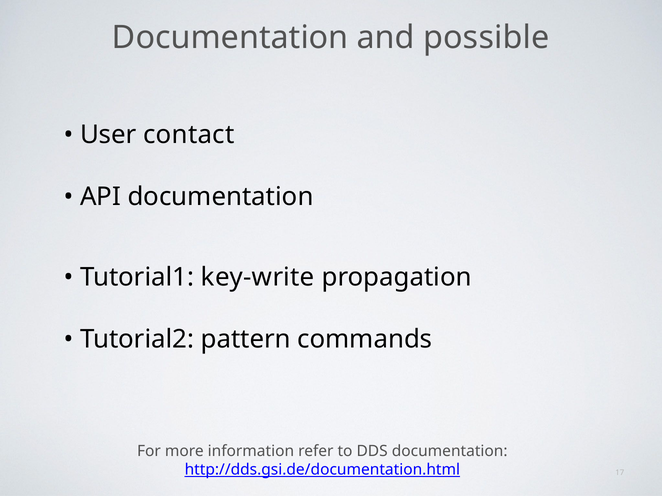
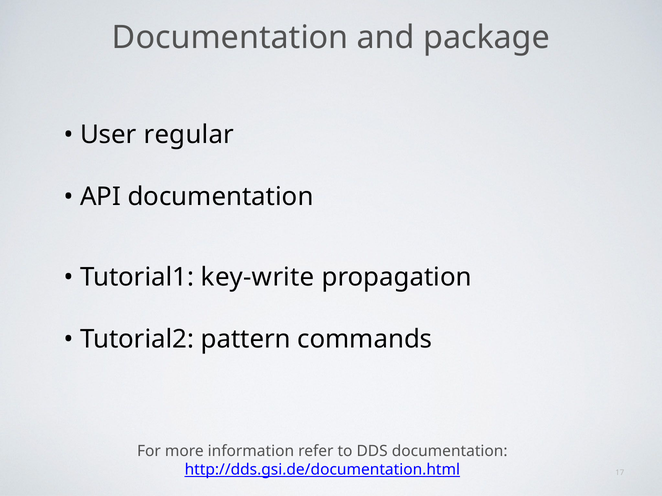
possible: possible -> package
contact: contact -> regular
